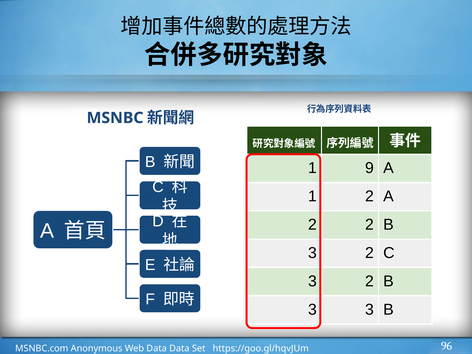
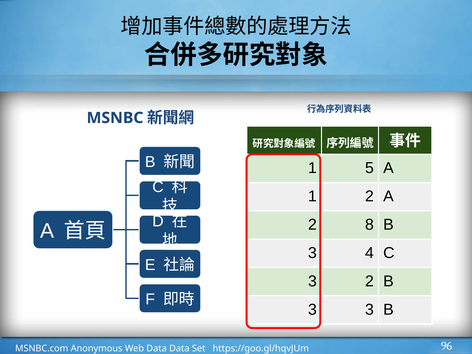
9: 9 -> 5
2 2: 2 -> 8
2 at (369, 253): 2 -> 4
